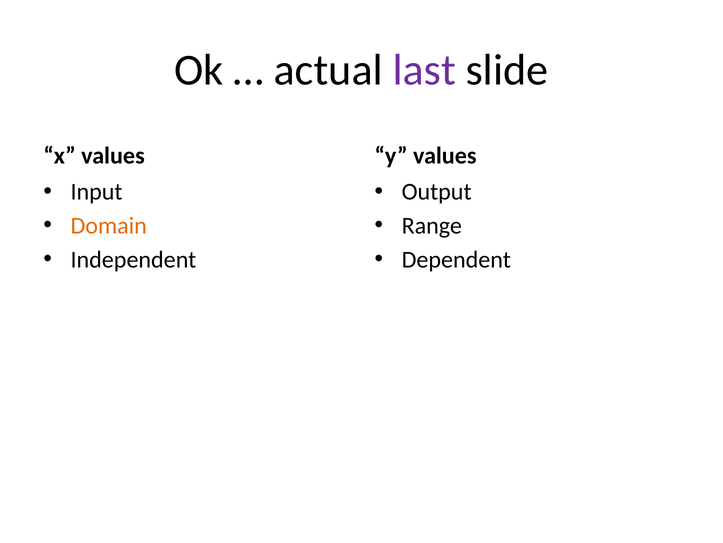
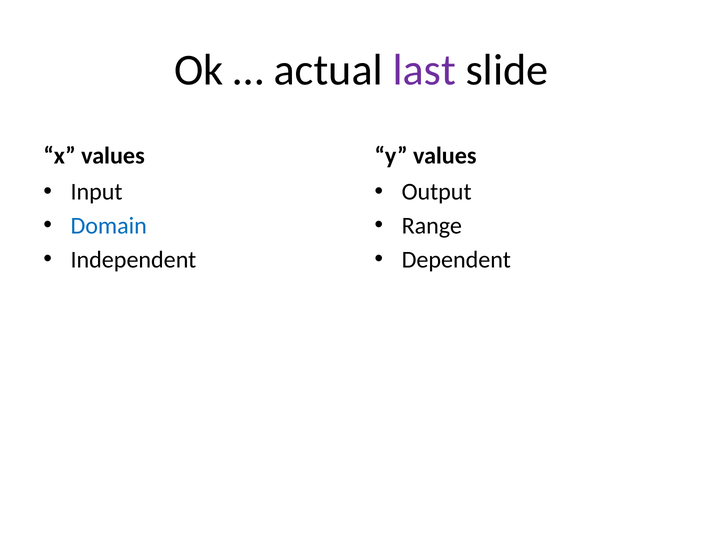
Domain colour: orange -> blue
